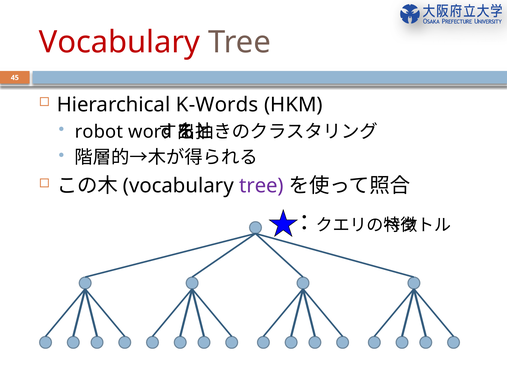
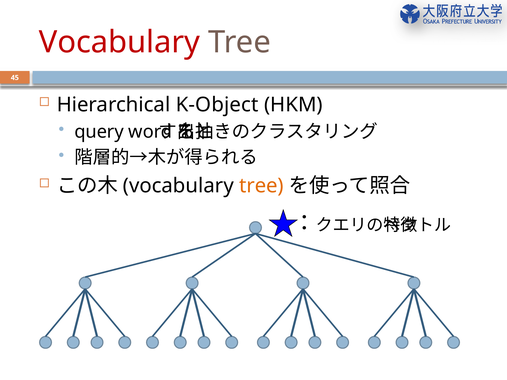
K-Words: K-Words -> K-Object
robot: robot -> query
tree at (261, 186) colour: purple -> orange
